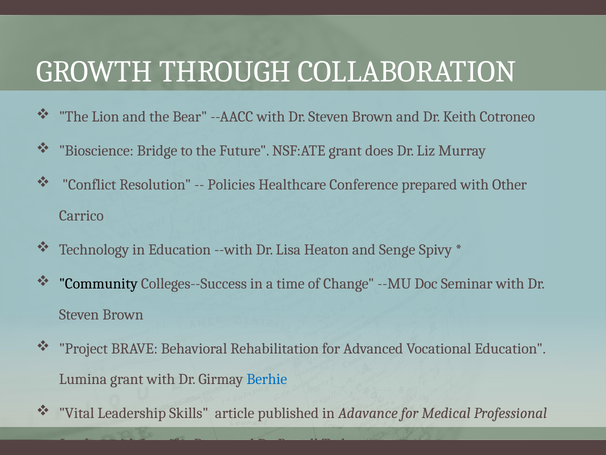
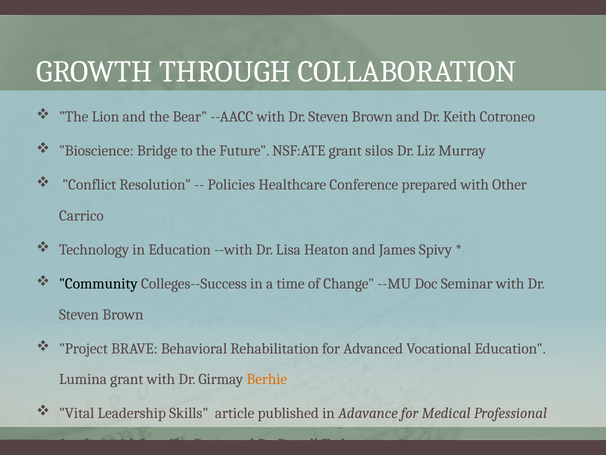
does: does -> silos
Senge: Senge -> James
Berhie colour: blue -> orange
